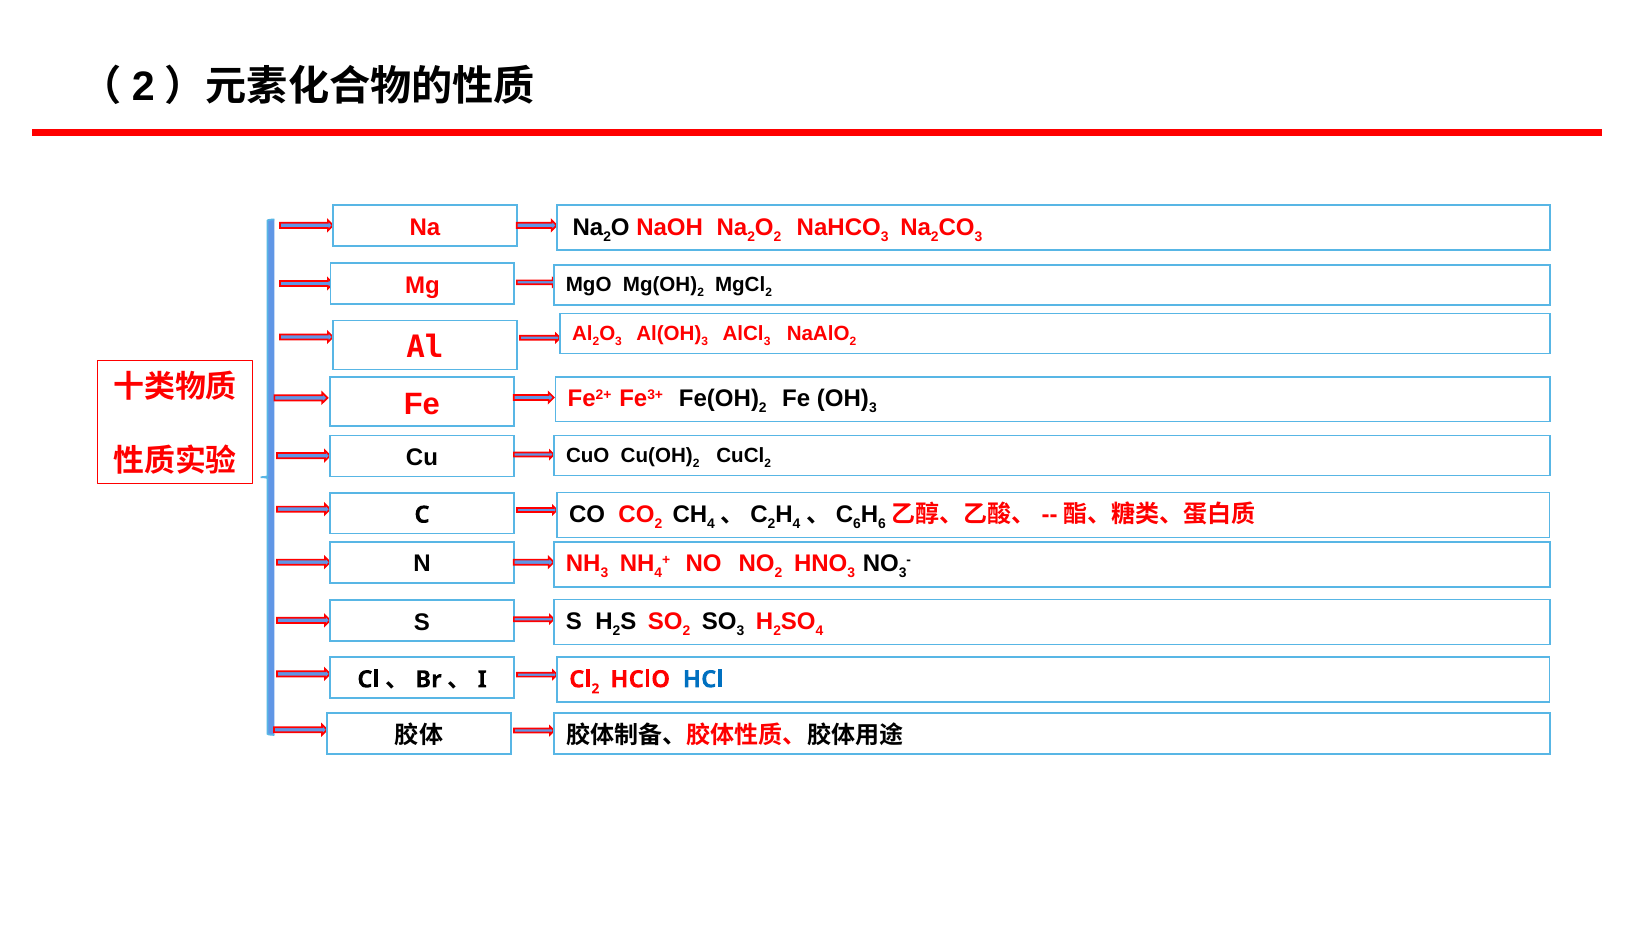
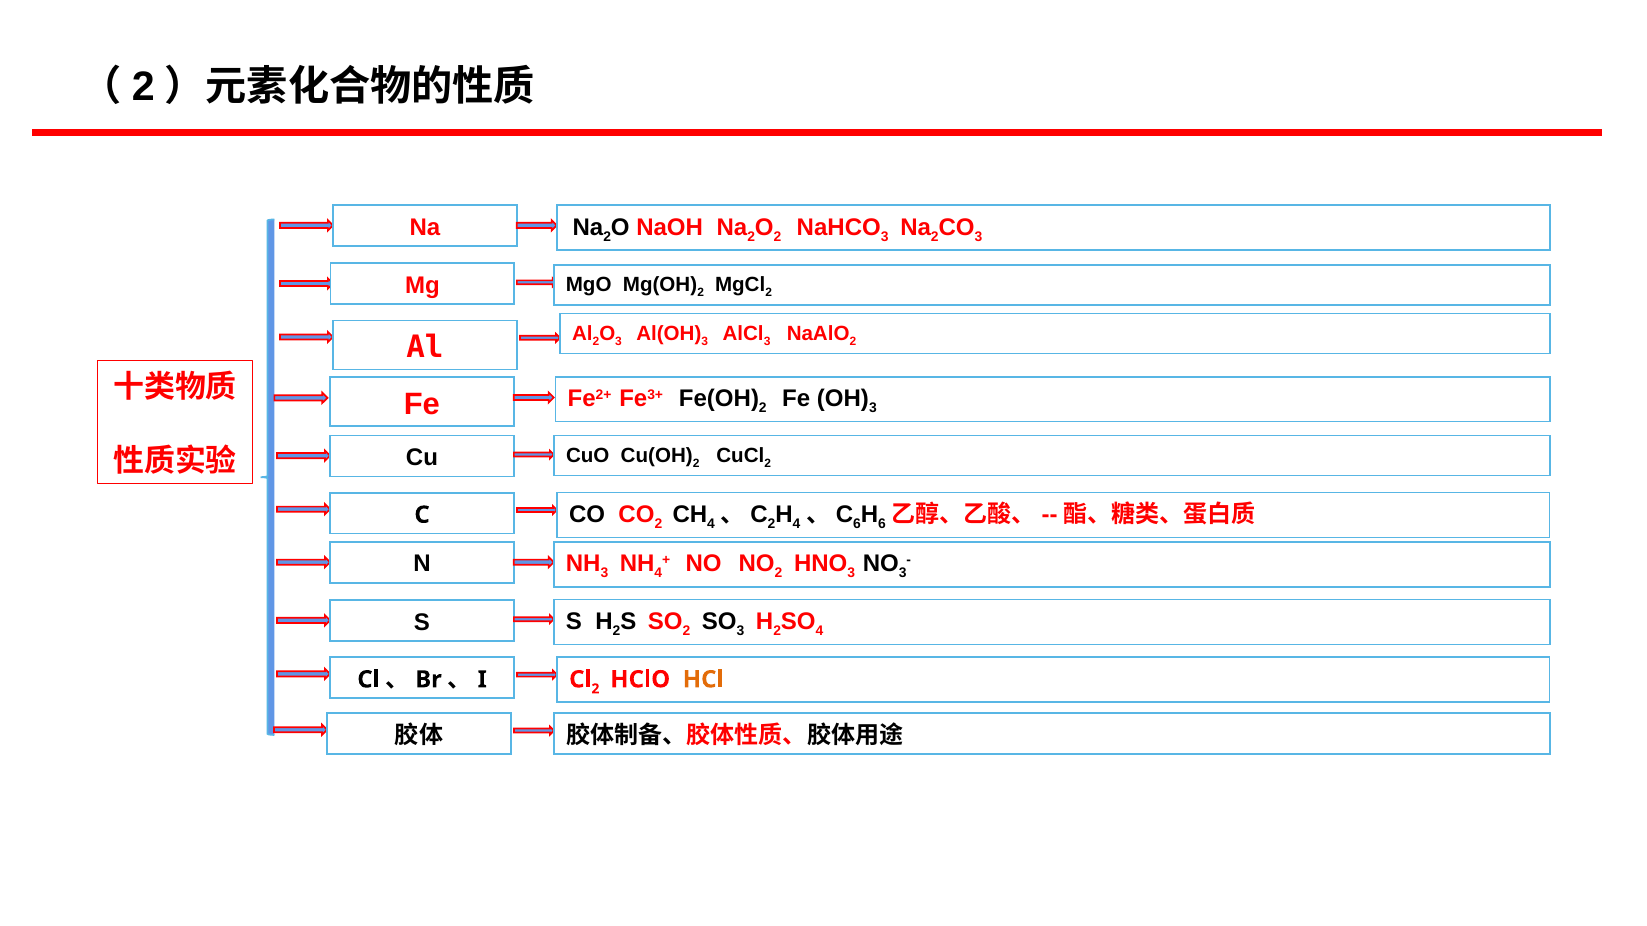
HCl colour: blue -> orange
